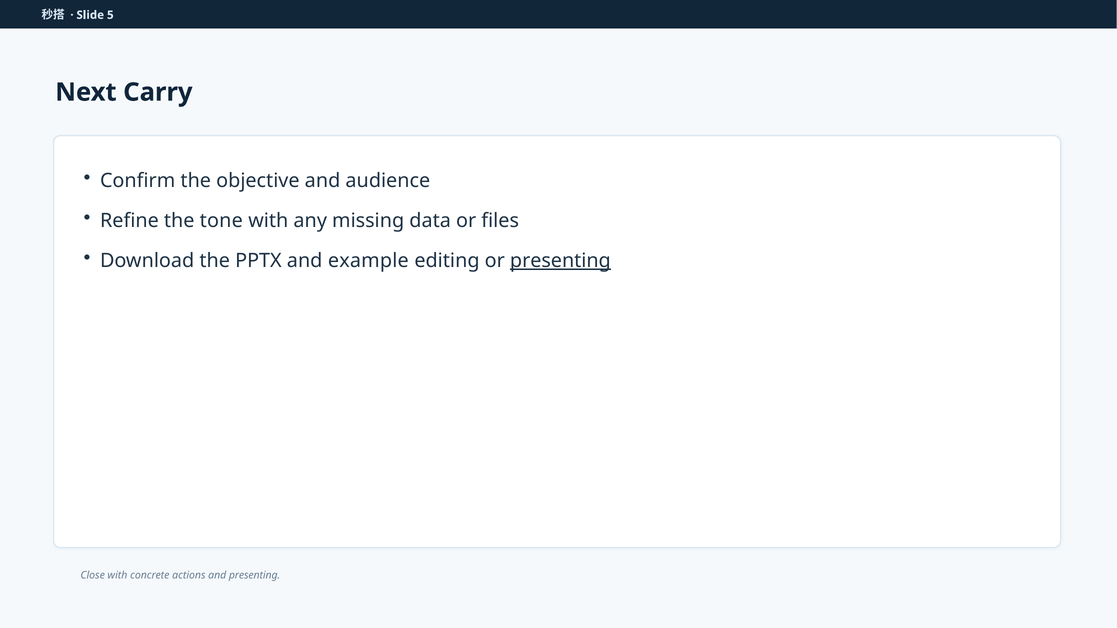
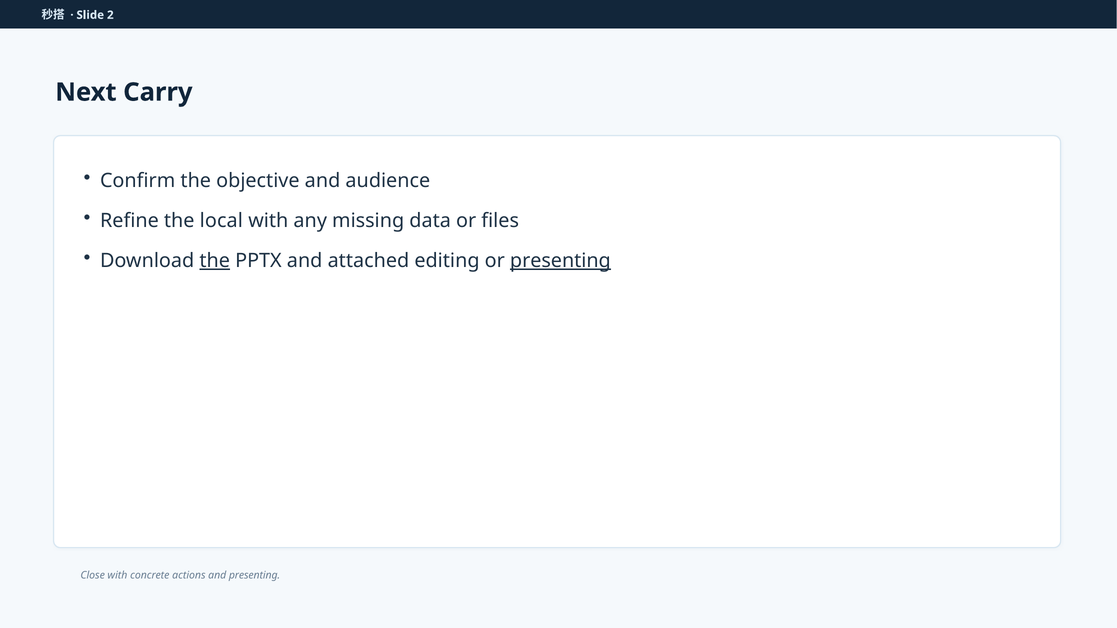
5: 5 -> 2
tone: tone -> local
the at (215, 261) underline: none -> present
example: example -> attached
